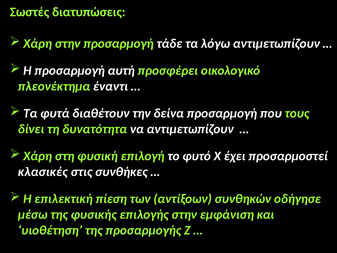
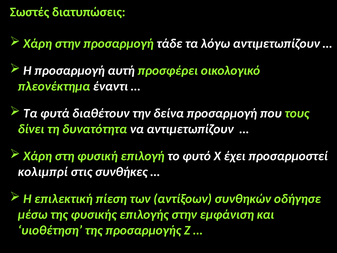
κλασικές: κλασικές -> κολιμπρί
